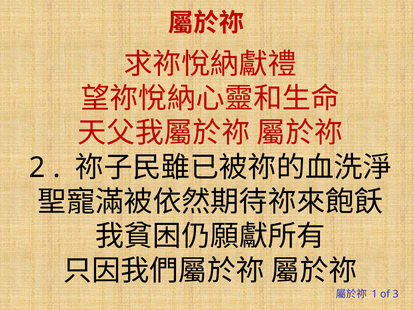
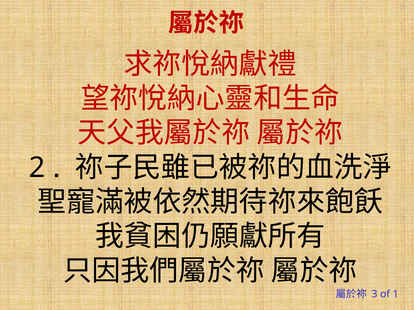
1: 1 -> 3
3: 3 -> 1
